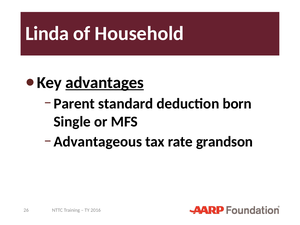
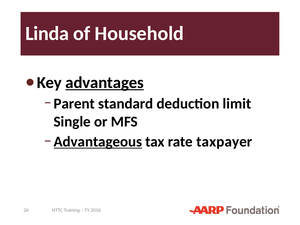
born: born -> limit
Advantageous underline: none -> present
grandson: grandson -> taxpayer
